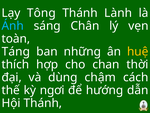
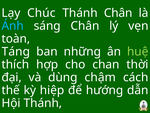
Tông: Tông -> Chúc
Thánh Lành: Lành -> Chân
huệ colour: yellow -> light green
ngơi: ngơi -> hiệp
